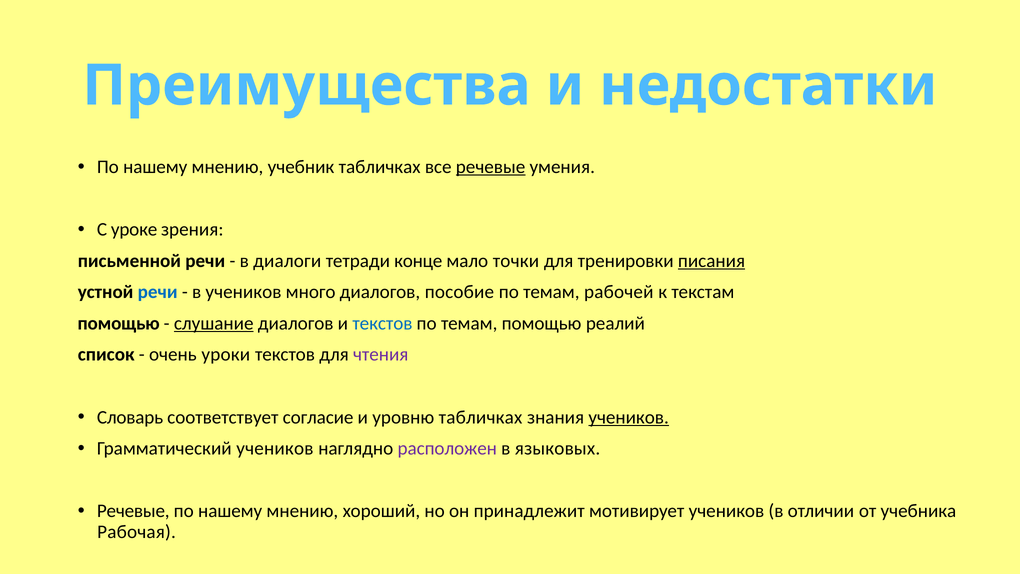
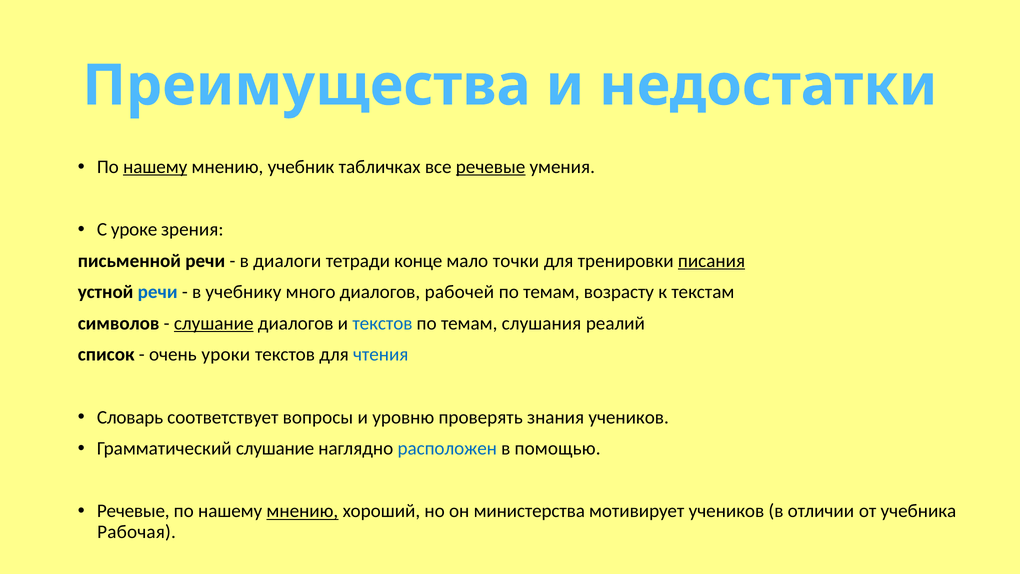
нашему at (155, 167) underline: none -> present
в учеников: учеников -> учебнику
пособие: пособие -> рабочей
рабочей: рабочей -> возрасту
помощью at (119, 323): помощью -> символов
темам помощью: помощью -> слушания
чтения colour: purple -> blue
согласие: согласие -> вопросы
уровню табличках: табличках -> проверять
учеников at (629, 417) underline: present -> none
Грамматический учеников: учеников -> слушание
расположен colour: purple -> blue
языковых: языковых -> помощью
мнению at (302, 511) underline: none -> present
принадлежит: принадлежит -> министерства
